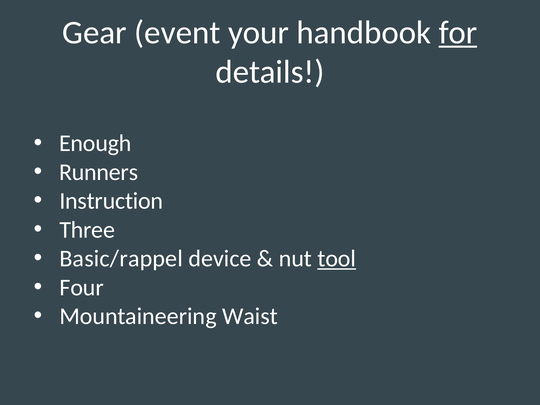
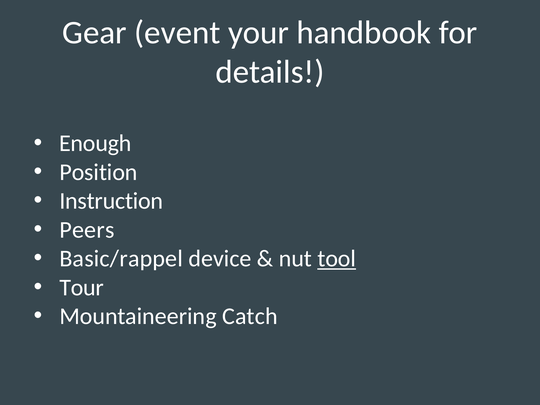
for underline: present -> none
Runners: Runners -> Position
Three: Three -> Peers
Four: Four -> Tour
Waist: Waist -> Catch
